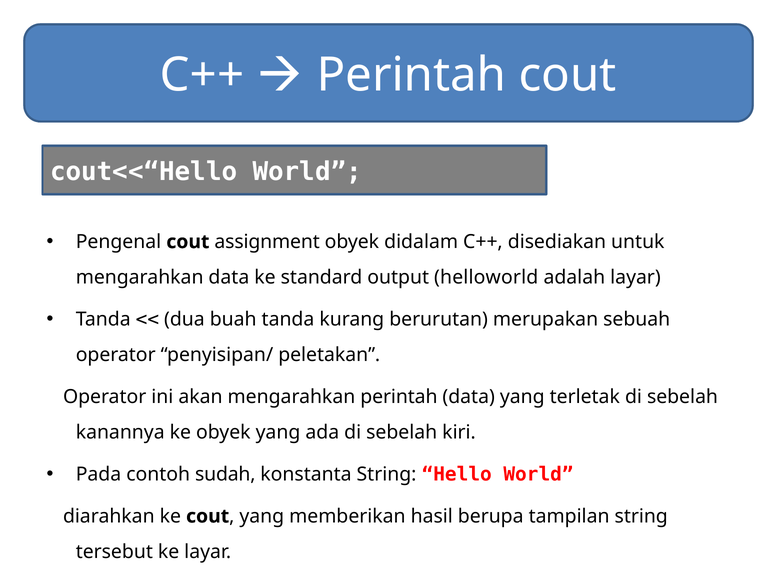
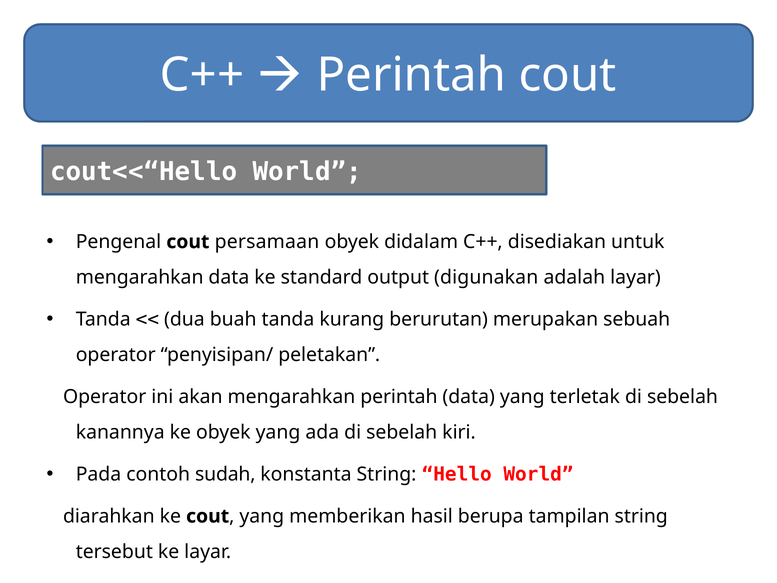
assignment: assignment -> persamaan
helloworld: helloworld -> digunakan
